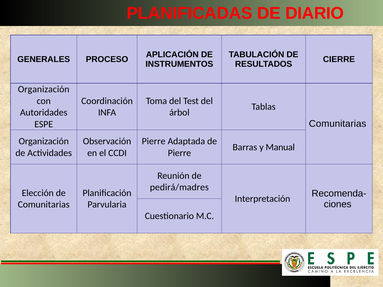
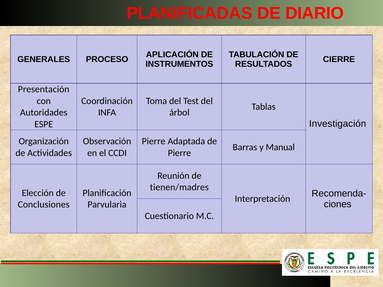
Organización at (44, 89): Organización -> Presentación
Comunitarias at (338, 124): Comunitarias -> Investigación
pedirá/madres: pedirá/madres -> tienen/madres
Comunitarias at (44, 205): Comunitarias -> Conclusiones
